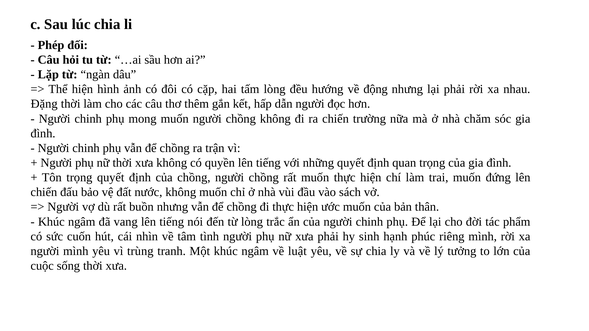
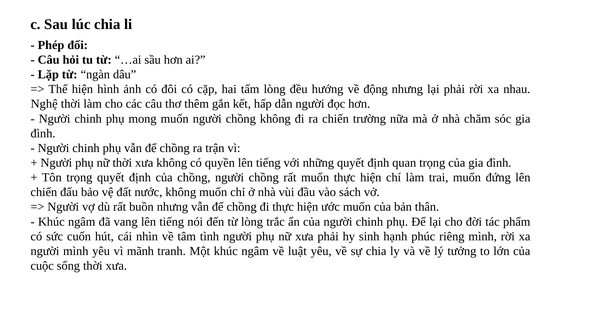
Đặng: Đặng -> Nghệ
trùng: trùng -> mãnh
